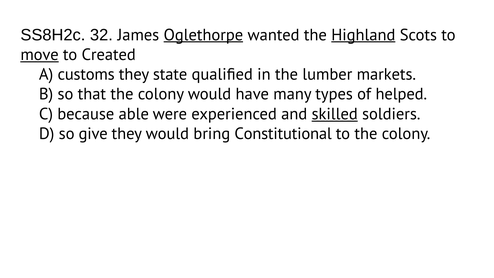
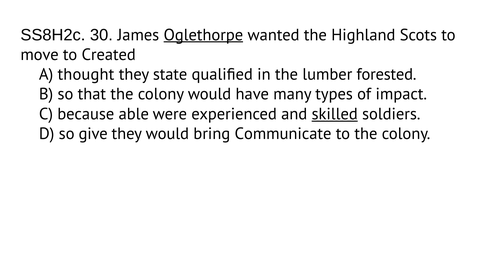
32: 32 -> 30
Highland underline: present -> none
move underline: present -> none
customs: customs -> thought
markets: markets -> forested
helped: helped -> impact
Constitutional: Constitutional -> Communicate
